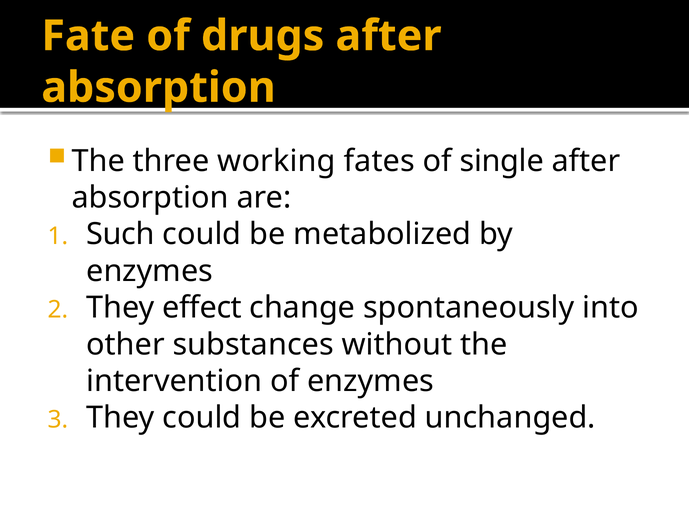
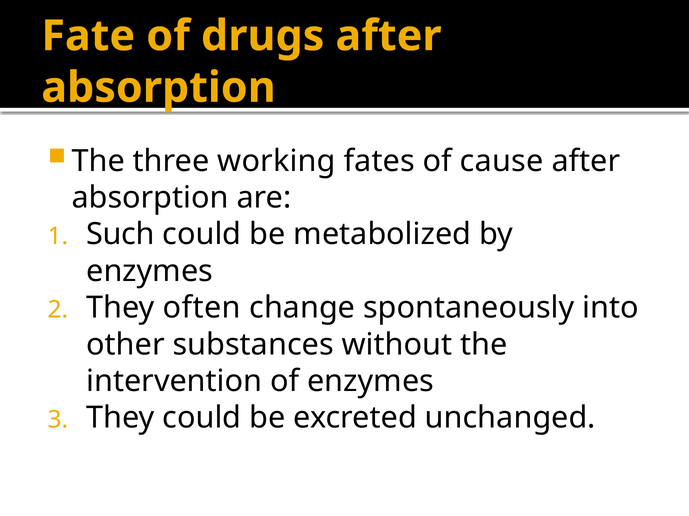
single: single -> cause
effect: effect -> often
